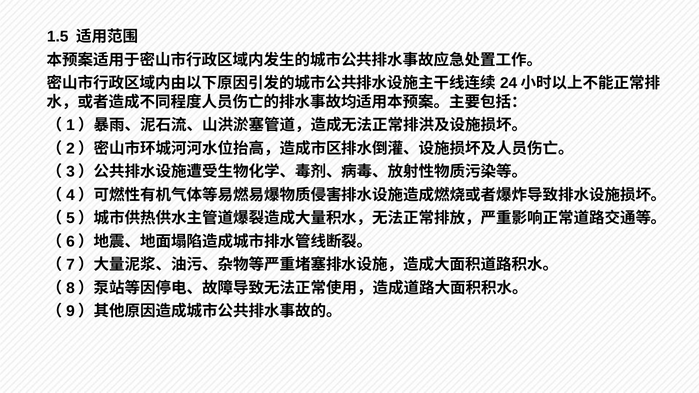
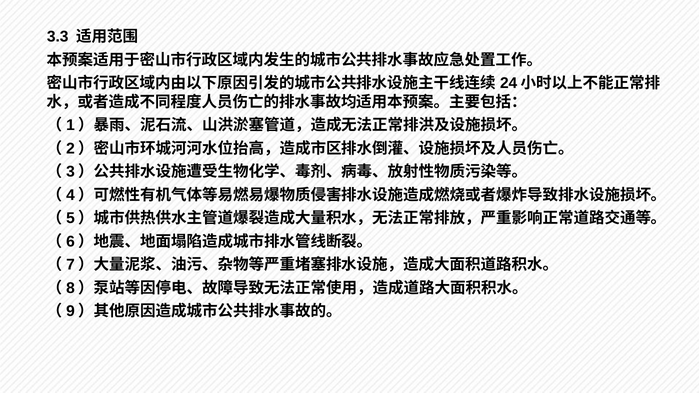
1.5: 1.5 -> 3.3
